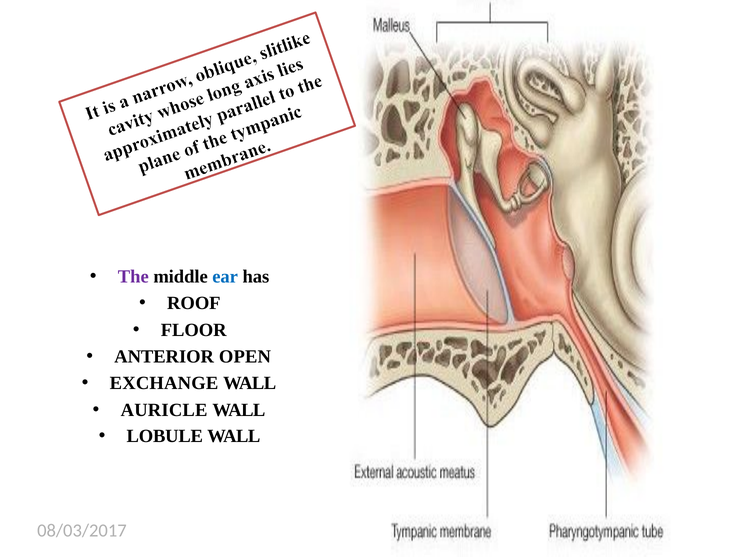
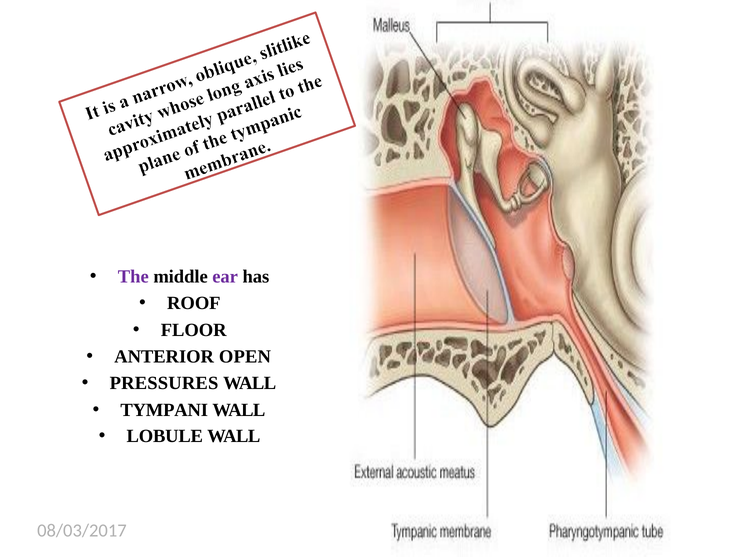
ear colour: blue -> purple
EXCHANGE: EXCHANGE -> PRESSURES
AURICLE: AURICLE -> TYMPANI
